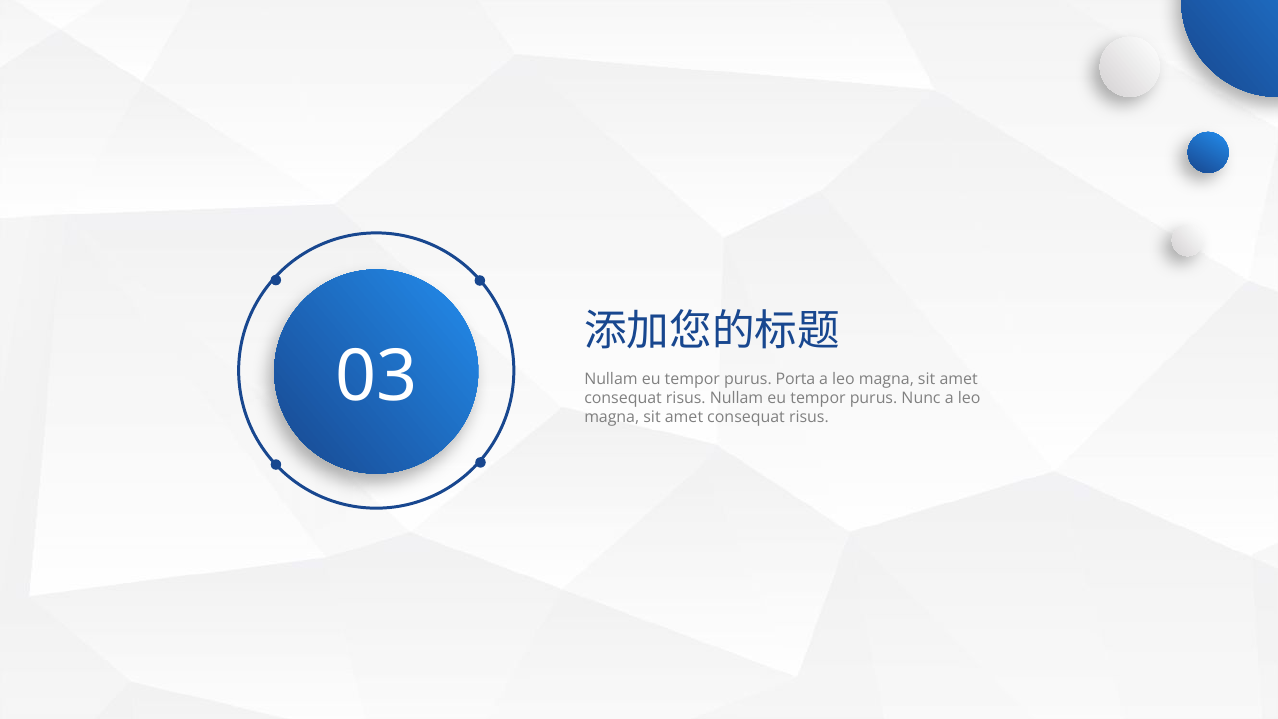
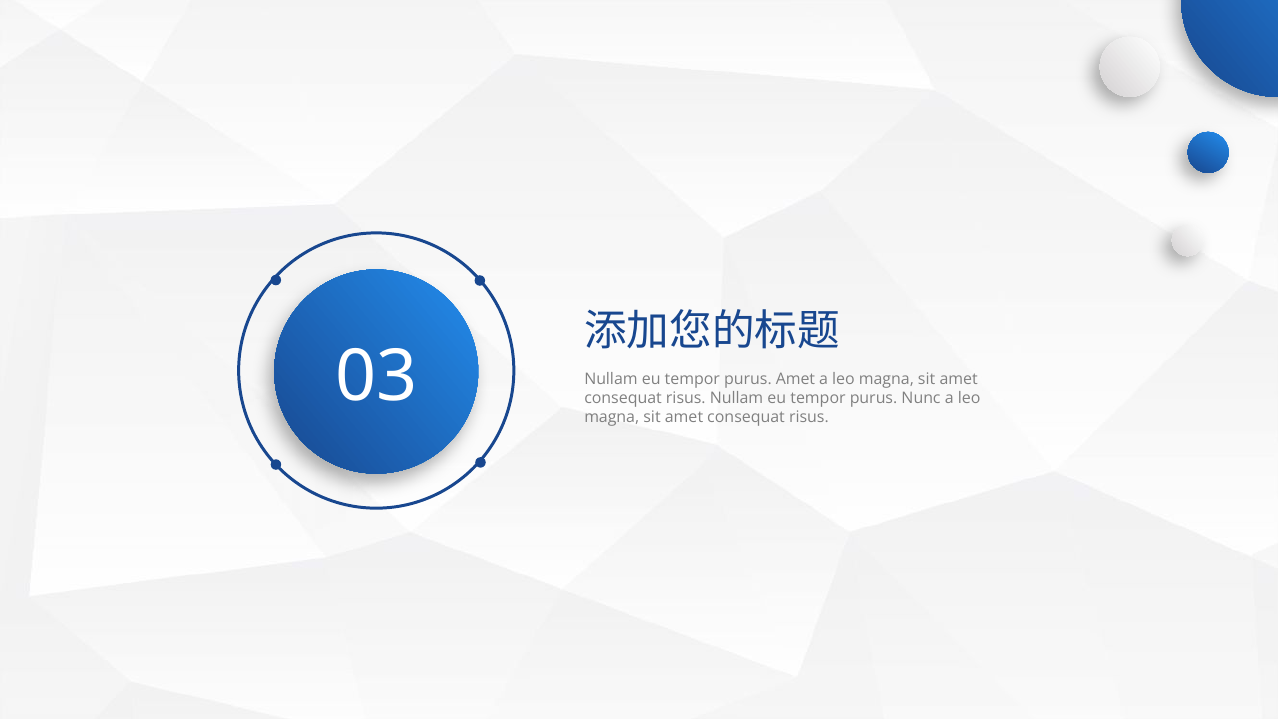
purus Porta: Porta -> Amet
